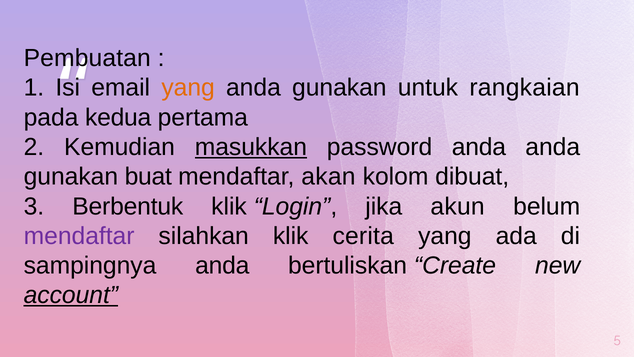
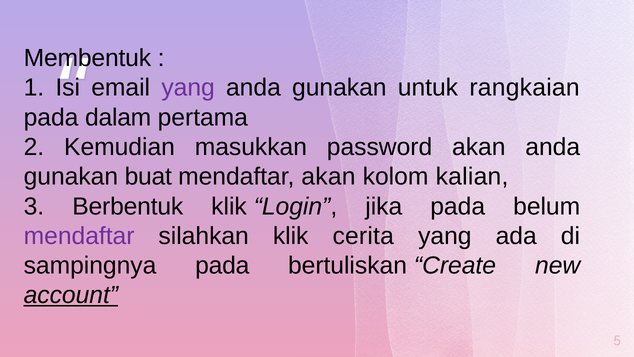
Pembuatan: Pembuatan -> Membentuk
yang at (188, 88) colour: orange -> purple
kedua: kedua -> dalam
masukkan underline: present -> none
password anda: anda -> akan
dibuat: dibuat -> kalian
jika akun: akun -> pada
sampingnya anda: anda -> pada
